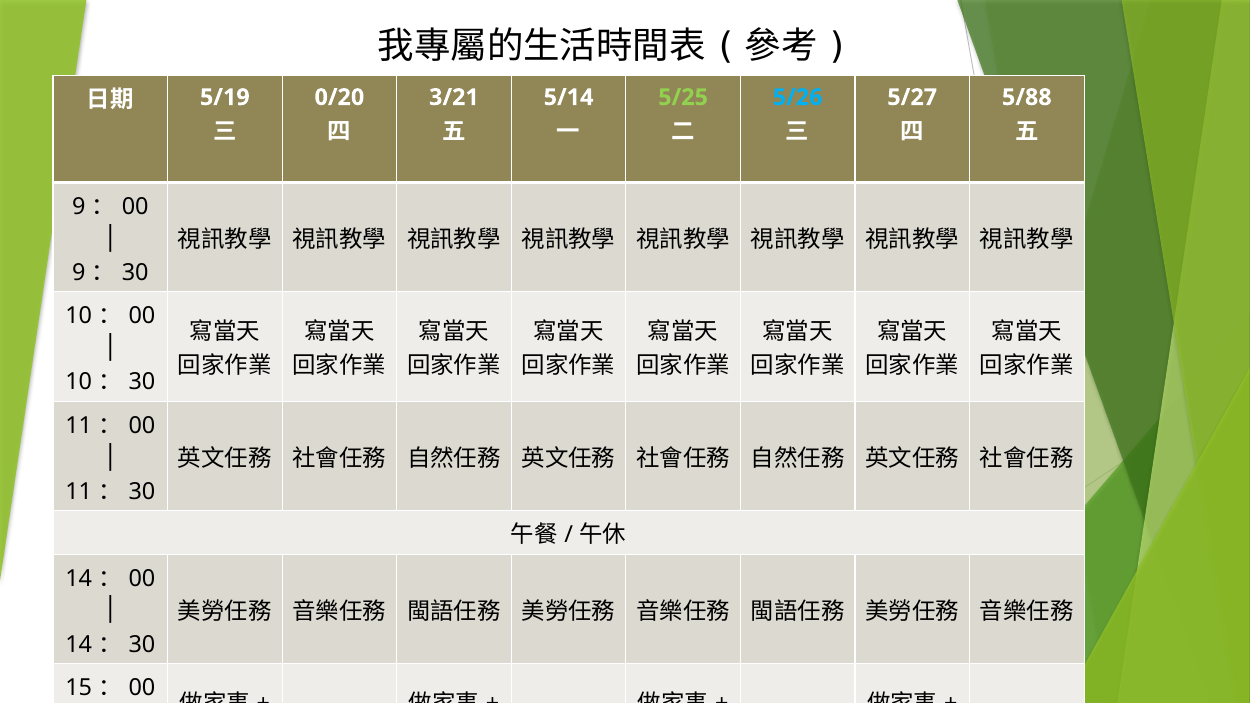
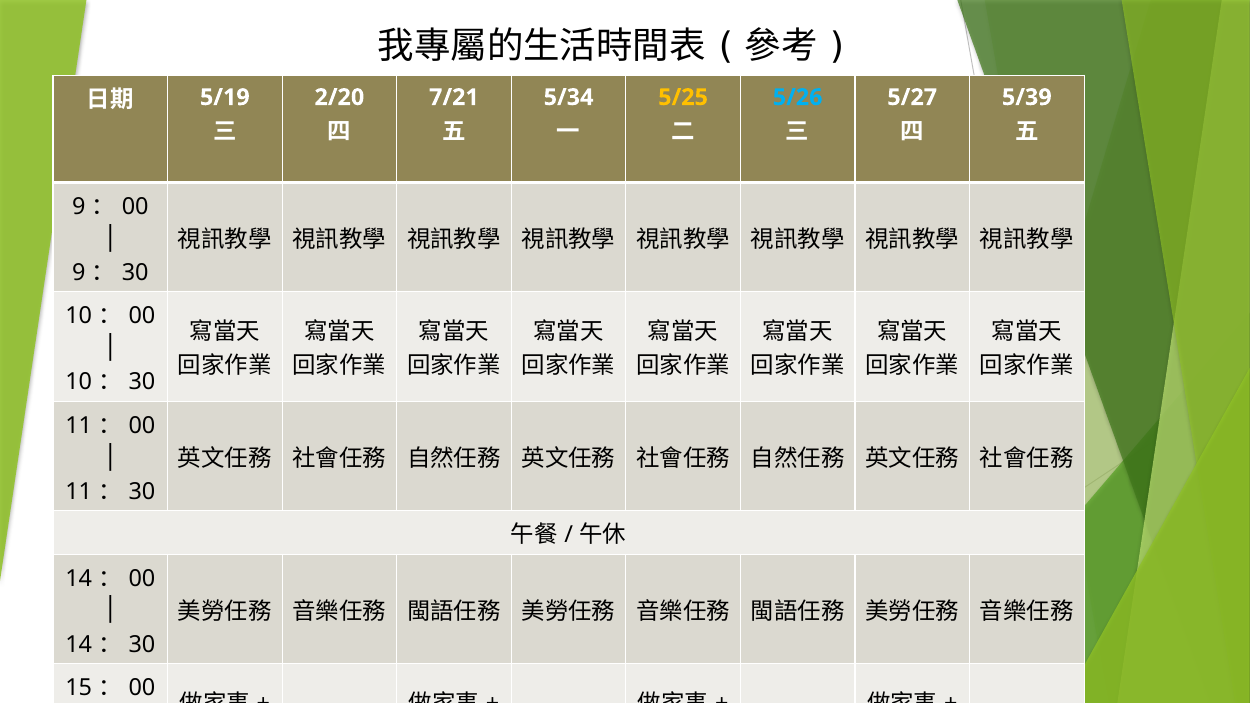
0/20: 0/20 -> 2/20
3/21: 3/21 -> 7/21
5/14: 5/14 -> 5/34
5/25 colour: light green -> yellow
5/88: 5/88 -> 5/39
